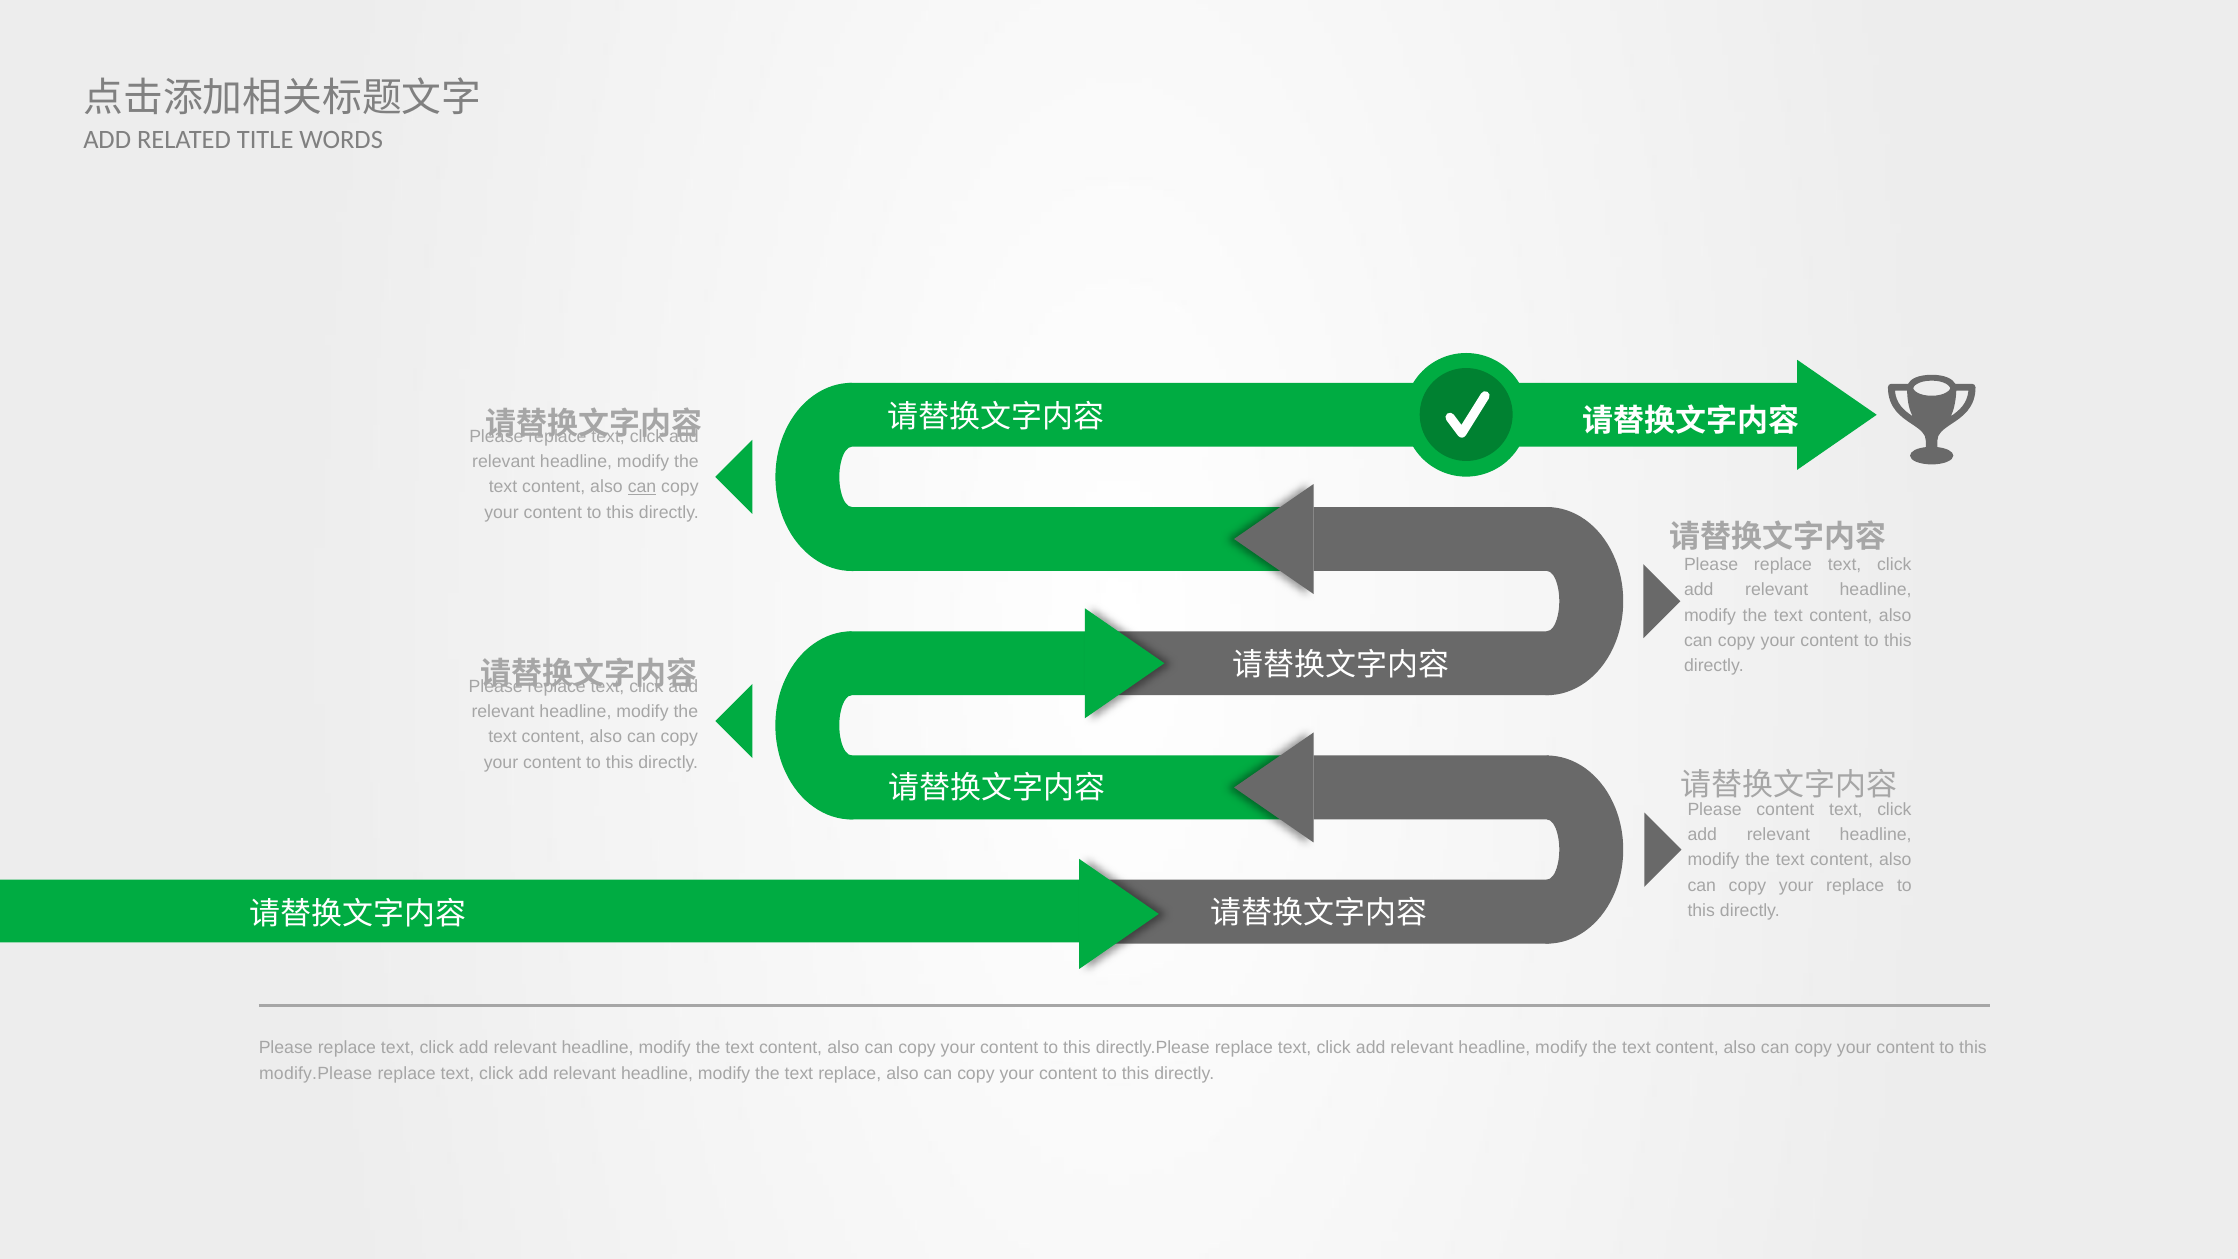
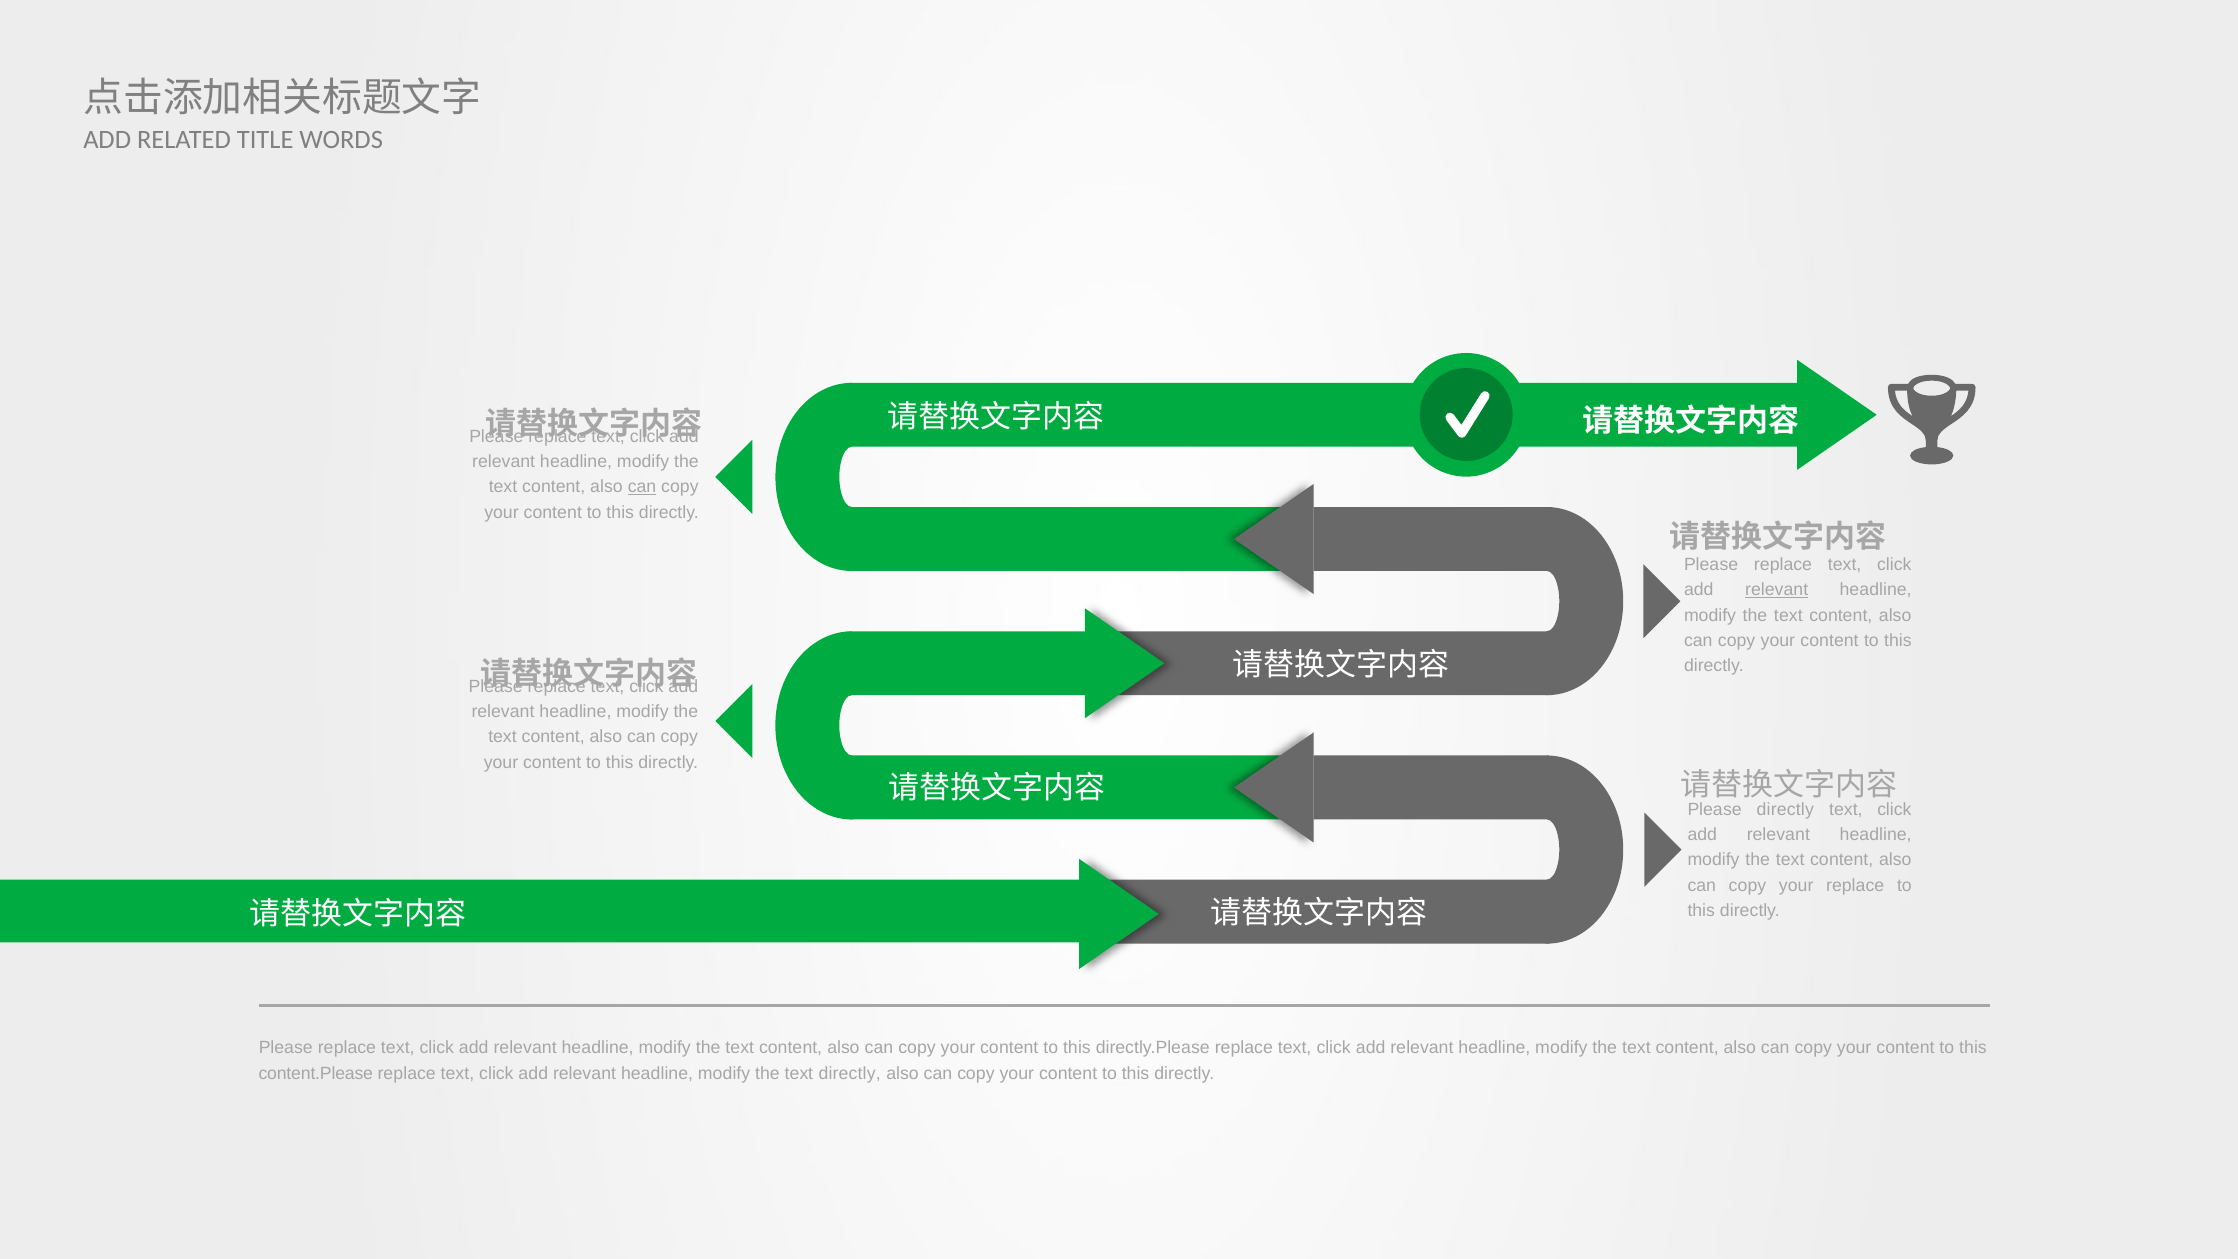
relevant at (1777, 590) underline: none -> present
Please content: content -> directly
modify.Please: modify.Please -> content.Please
text replace: replace -> directly
